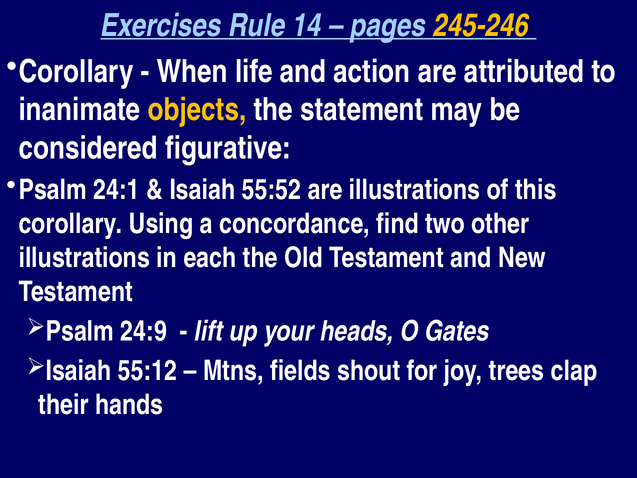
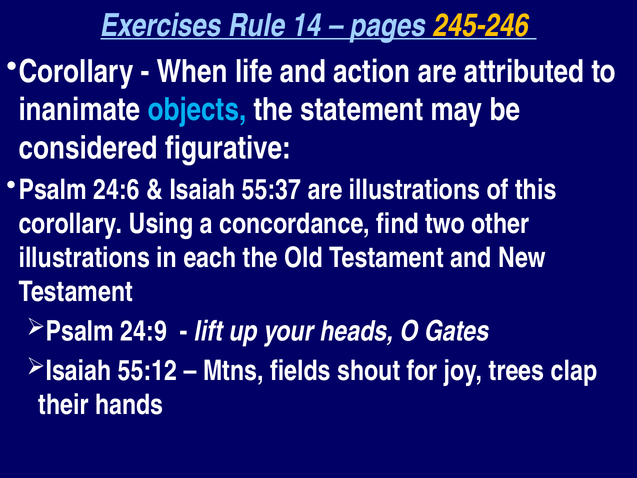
objects colour: yellow -> light blue
24:1: 24:1 -> 24:6
55:52: 55:52 -> 55:37
